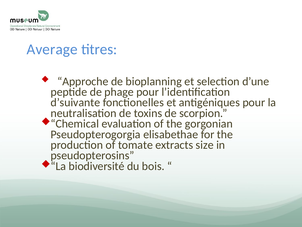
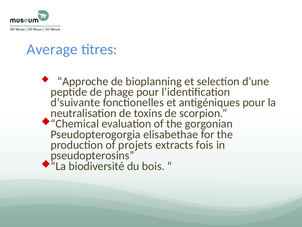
tomate: tomate -> projets
size: size -> fois
